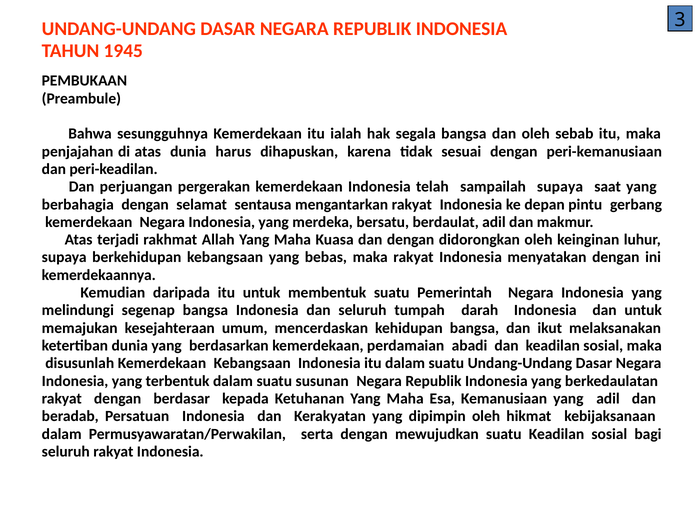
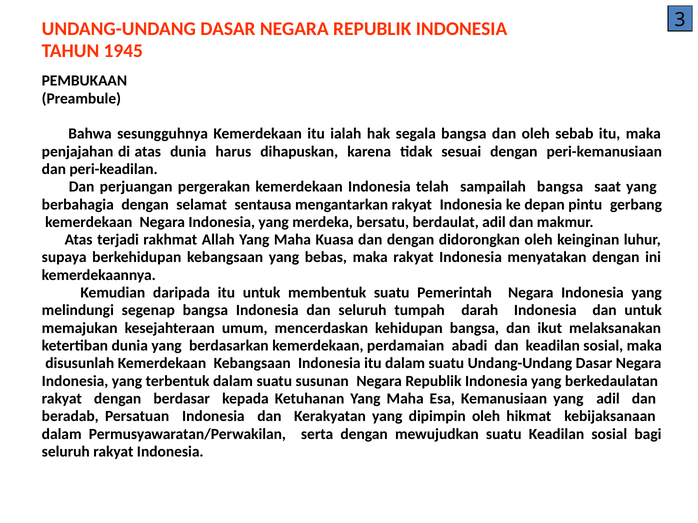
sampailah supaya: supaya -> bangsa
